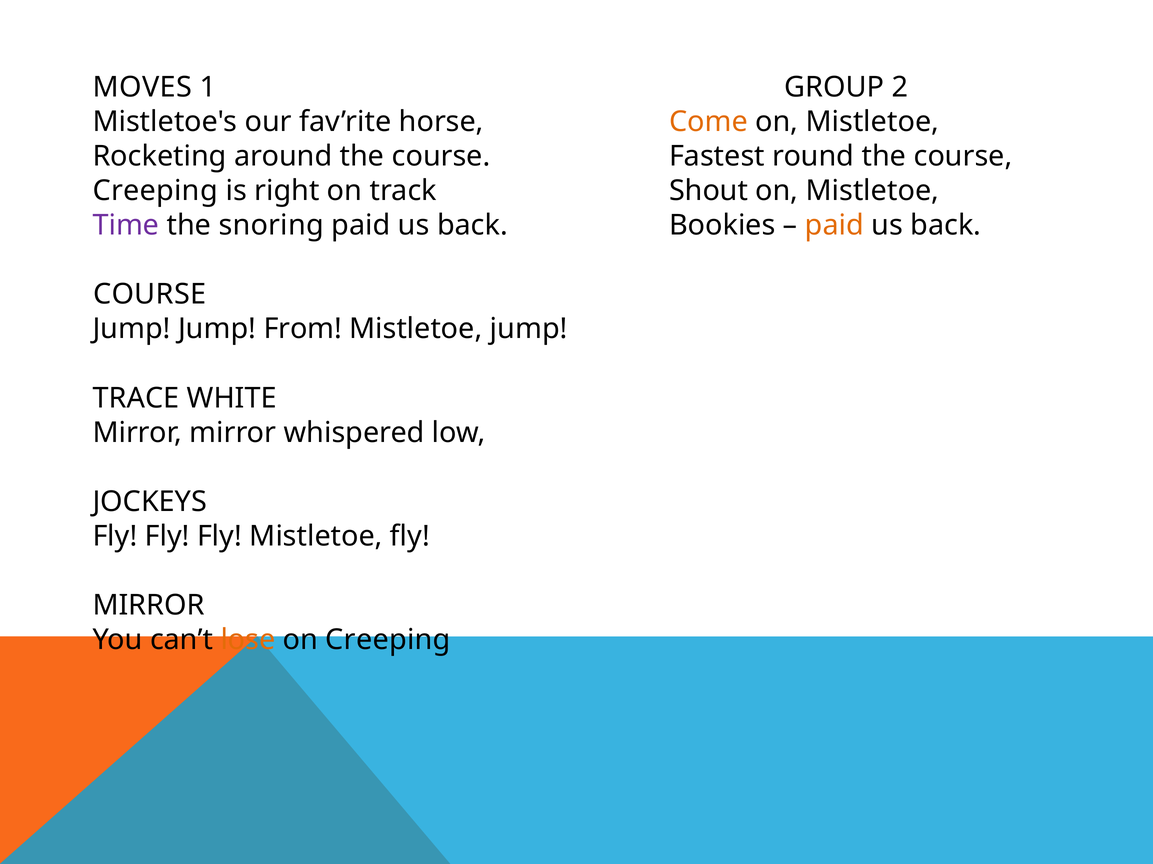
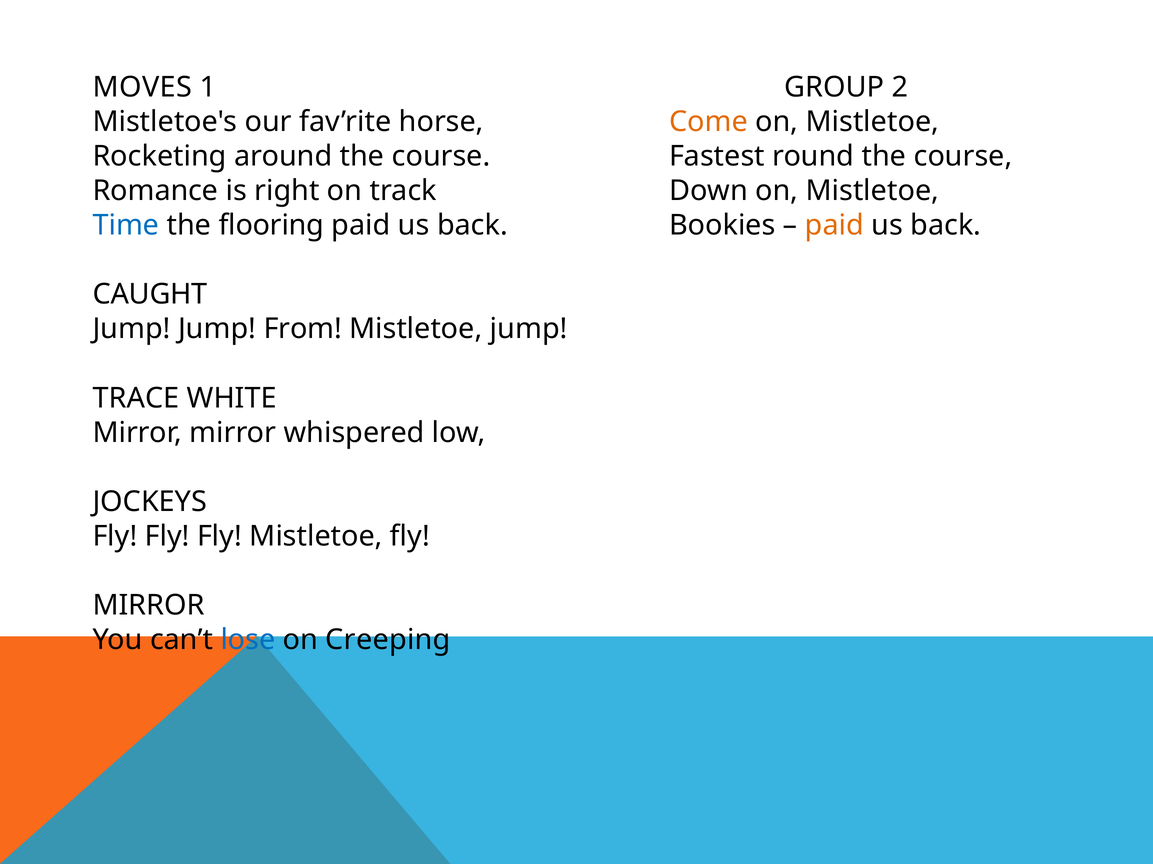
Creeping at (155, 191): Creeping -> Romance
Shout: Shout -> Down
Time colour: purple -> blue
snoring: snoring -> flooring
COURSE at (150, 295): COURSE -> CAUGHT
lose colour: orange -> blue
